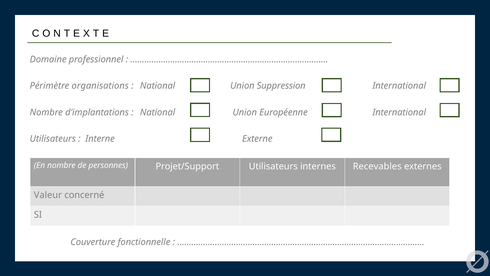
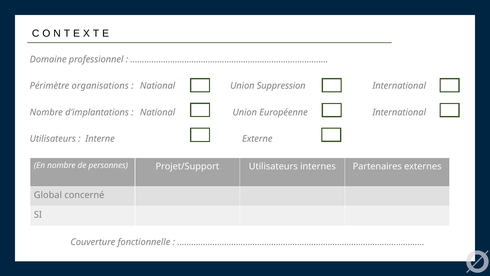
Recevables: Recevables -> Partenaires
Valeur: Valeur -> Global
